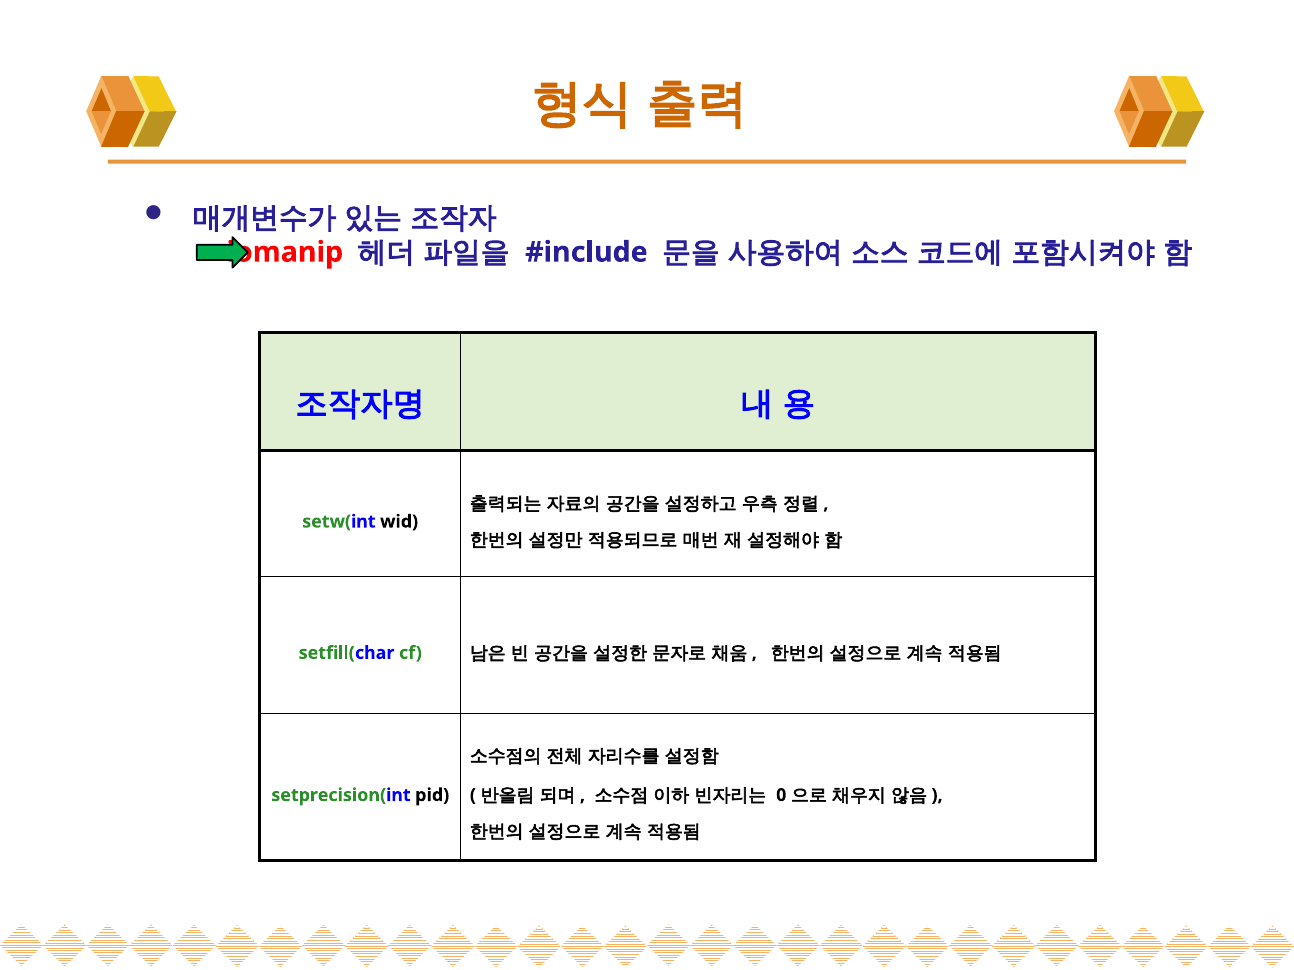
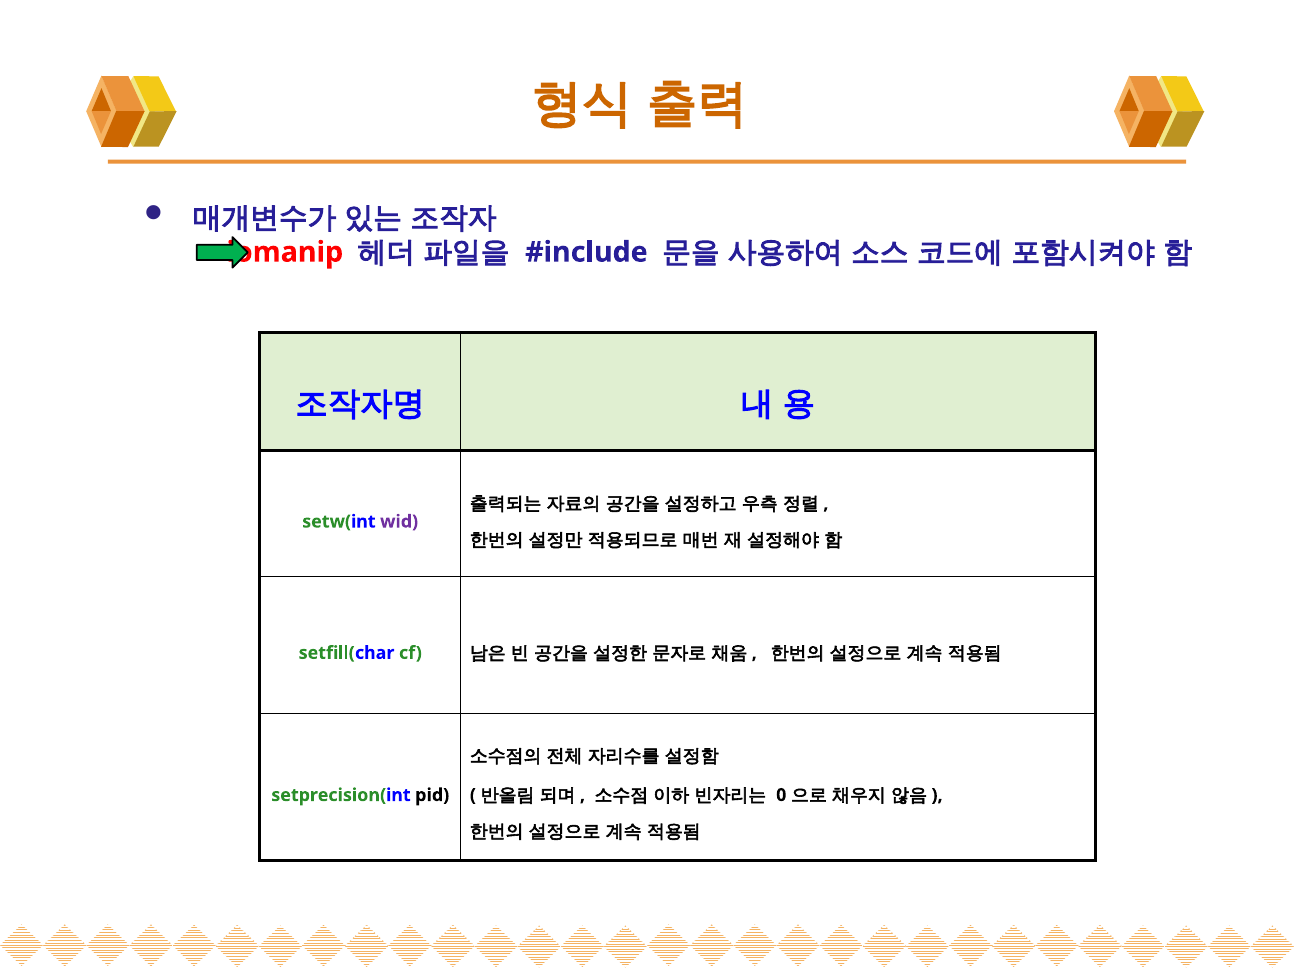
wid colour: black -> purple
